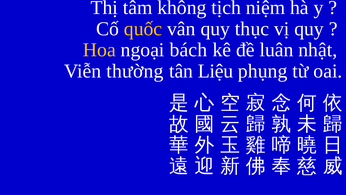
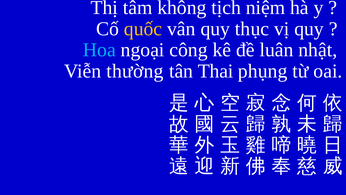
Hoa colour: yellow -> light blue
bách: bách -> công
Liệu: Liệu -> Thai
